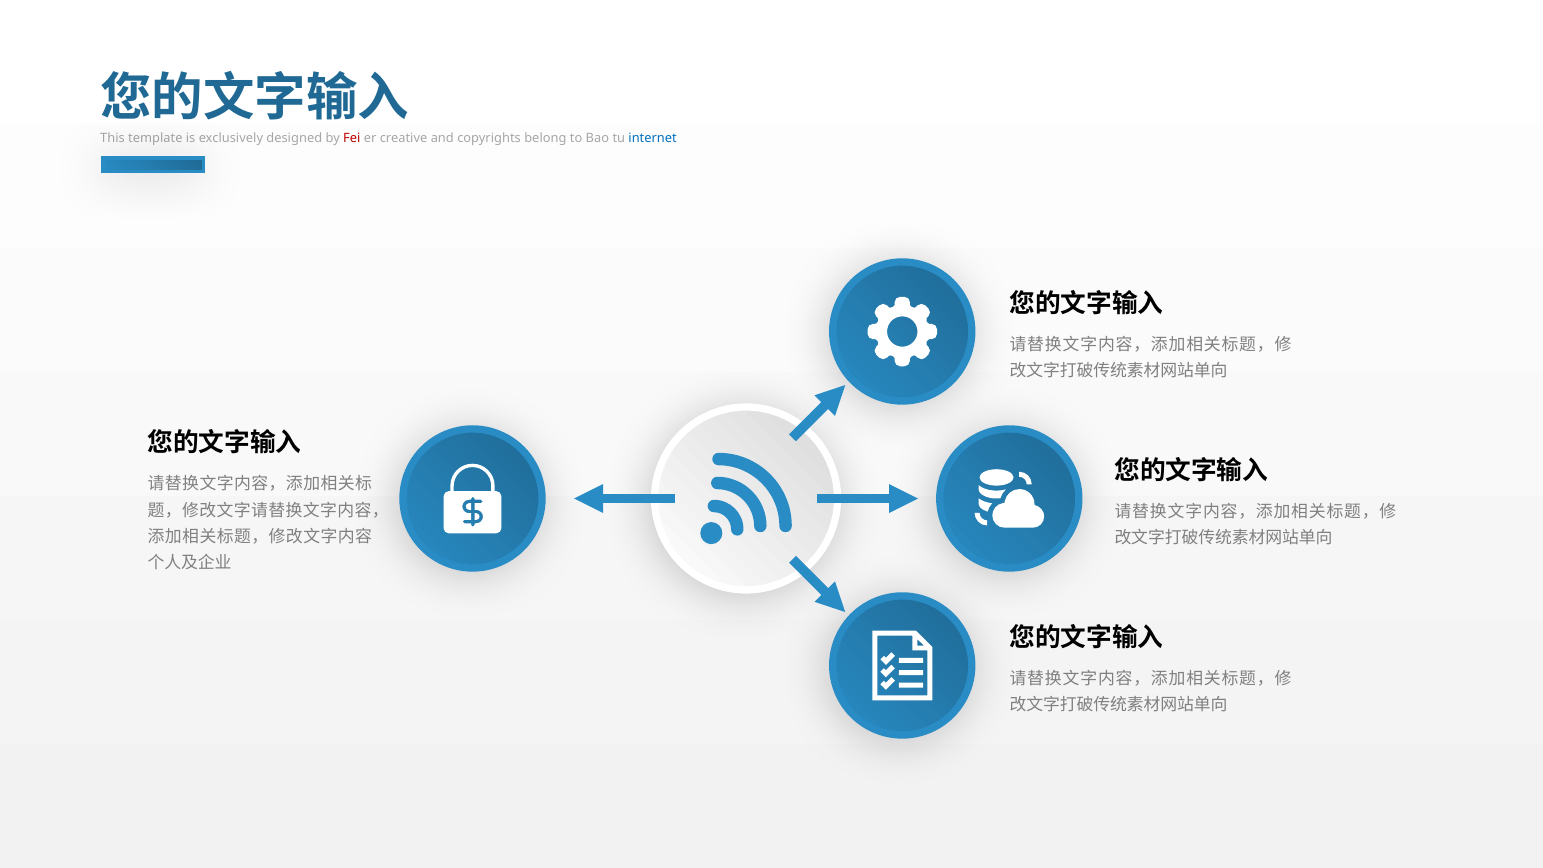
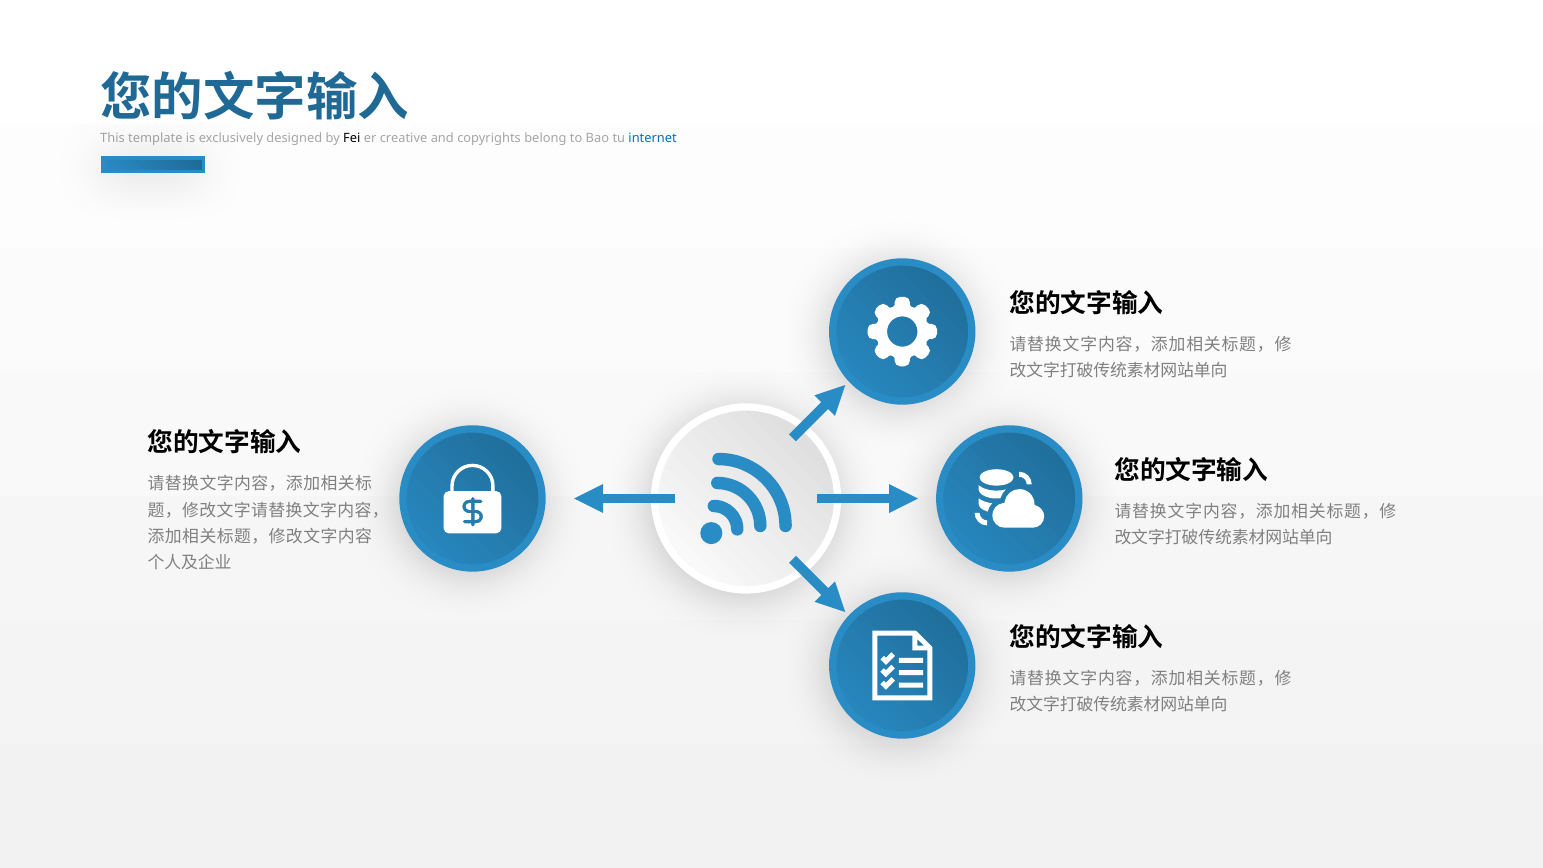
Fei colour: red -> black
